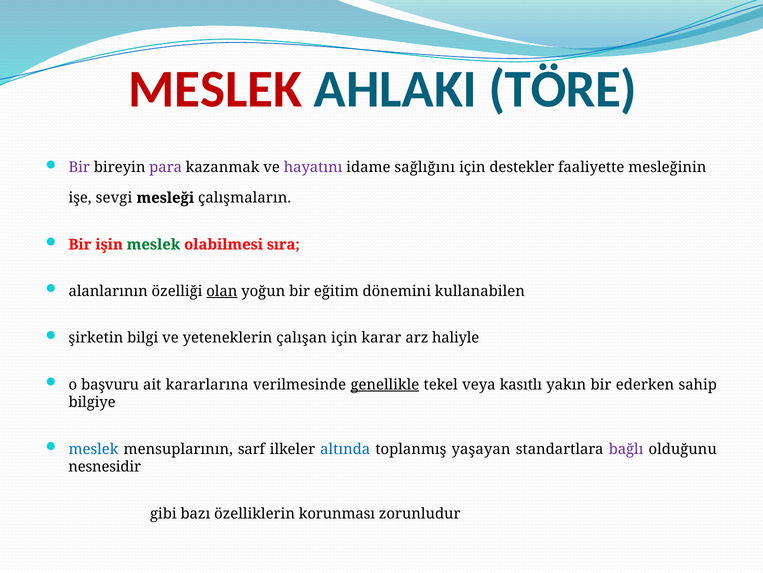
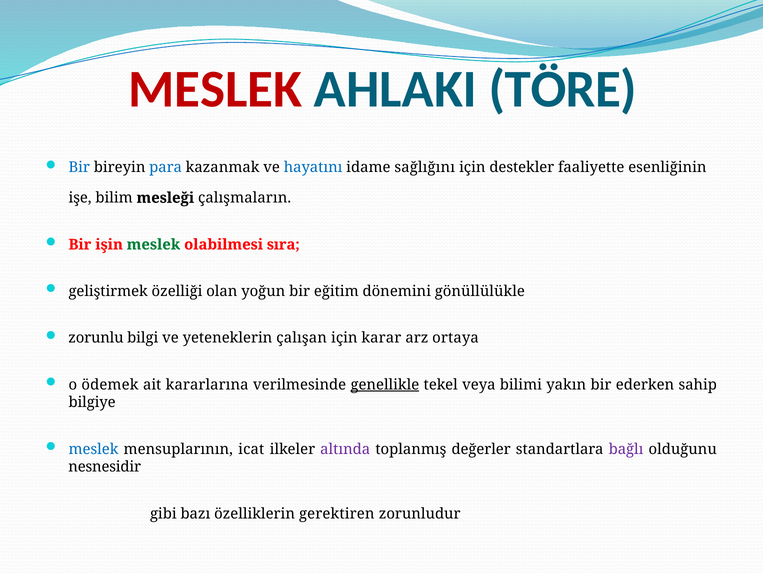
Bir at (79, 167) colour: purple -> blue
para colour: purple -> blue
hayatını colour: purple -> blue
mesleğinin: mesleğinin -> esenliğinin
sevgi: sevgi -> bilim
alanlarının: alanlarının -> geliştirmek
olan underline: present -> none
kullanabilen: kullanabilen -> gönüllülükle
şirketin: şirketin -> zorunlu
haliyle: haliyle -> ortaya
başvuru: başvuru -> ödemek
kasıtlı: kasıtlı -> bilimi
sarf: sarf -> icat
altında colour: blue -> purple
yaşayan: yaşayan -> değerler
korunması: korunması -> gerektiren
